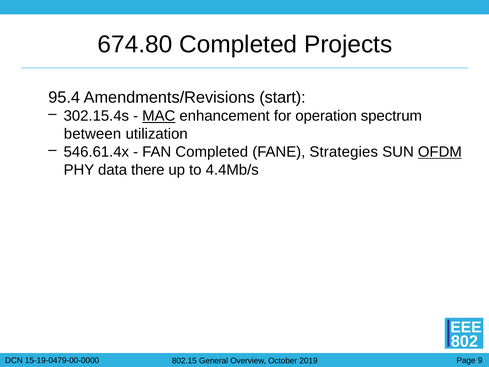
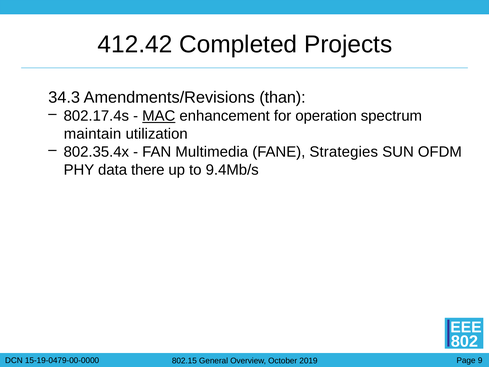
674.80: 674.80 -> 412.42
95.4: 95.4 -> 34.3
start: start -> than
302.15.4s: 302.15.4s -> 802.17.4s
between: between -> maintain
546.61.4x: 546.61.4x -> 802.35.4x
FAN Completed: Completed -> Multimedia
OFDM underline: present -> none
4.4Mb/s: 4.4Mb/s -> 9.4Mb/s
